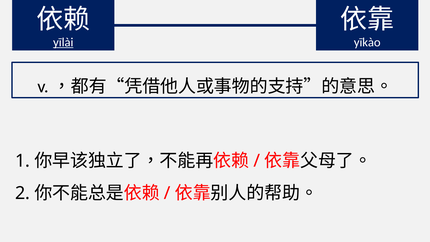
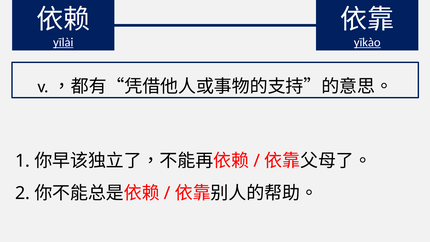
yīkào underline: none -> present
